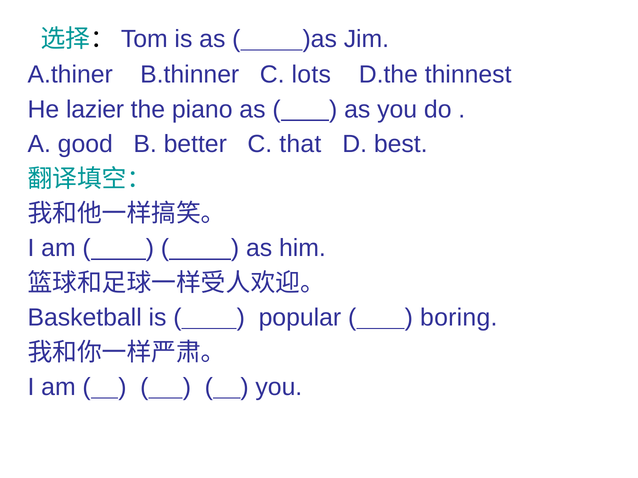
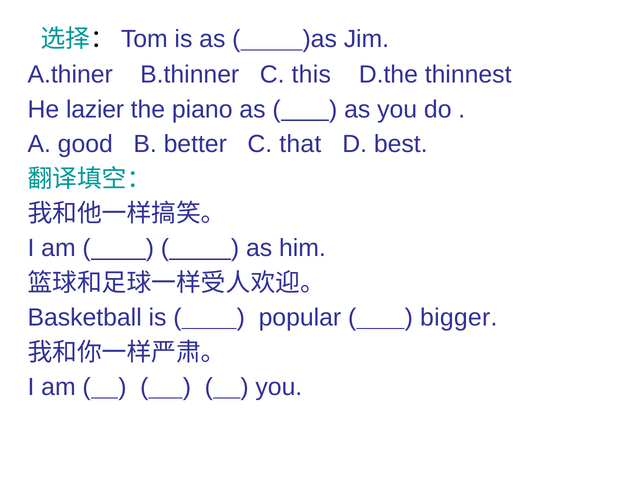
lots: lots -> this
boring: boring -> bigger
